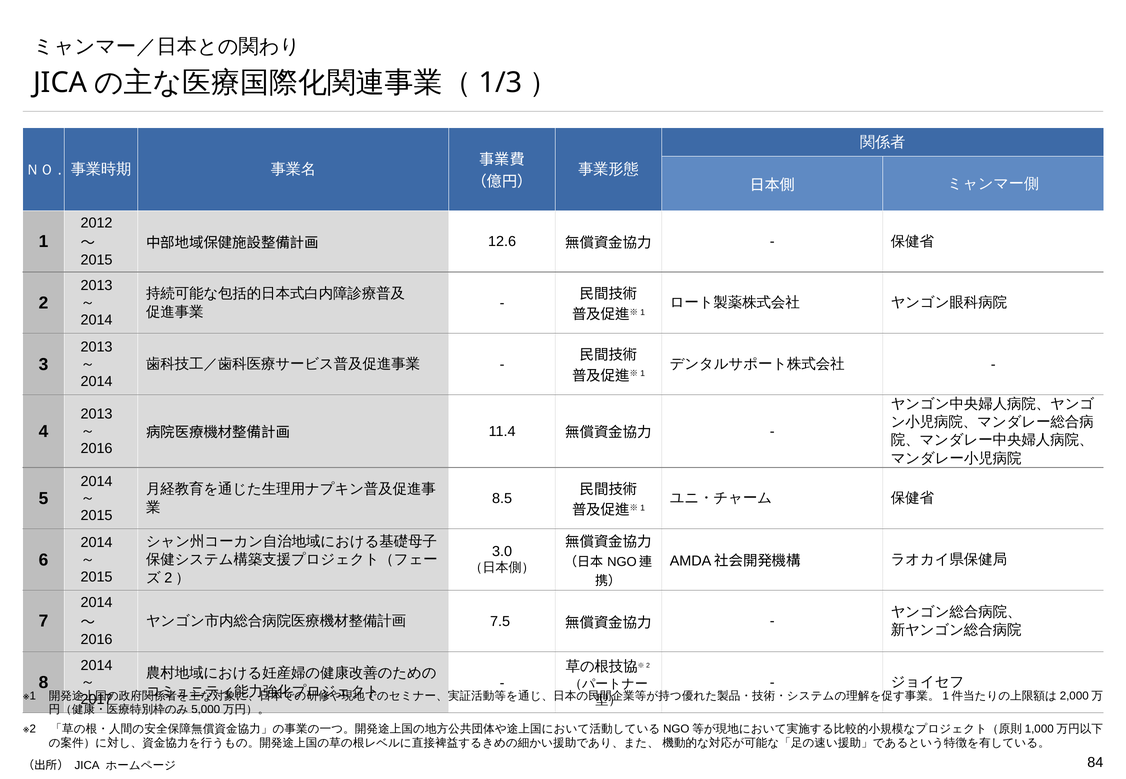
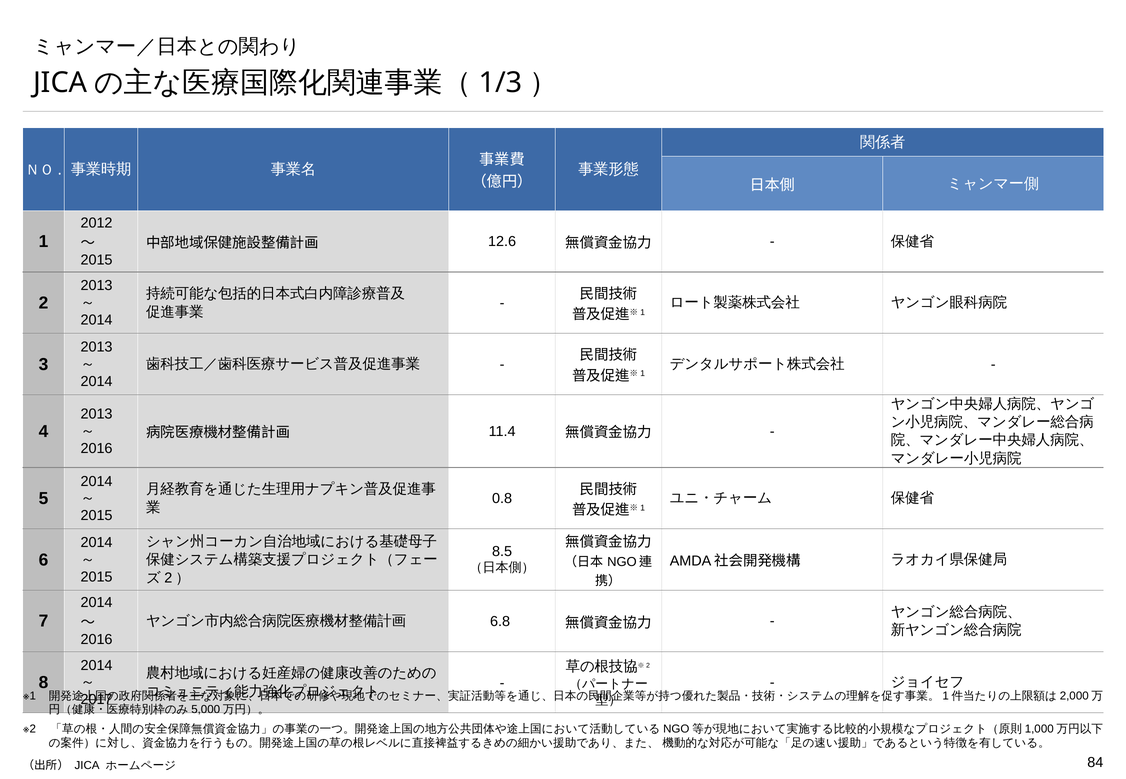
8.5: 8.5 -> 0.8
3.0: 3.0 -> 8.5
7.5: 7.5 -> 6.8
